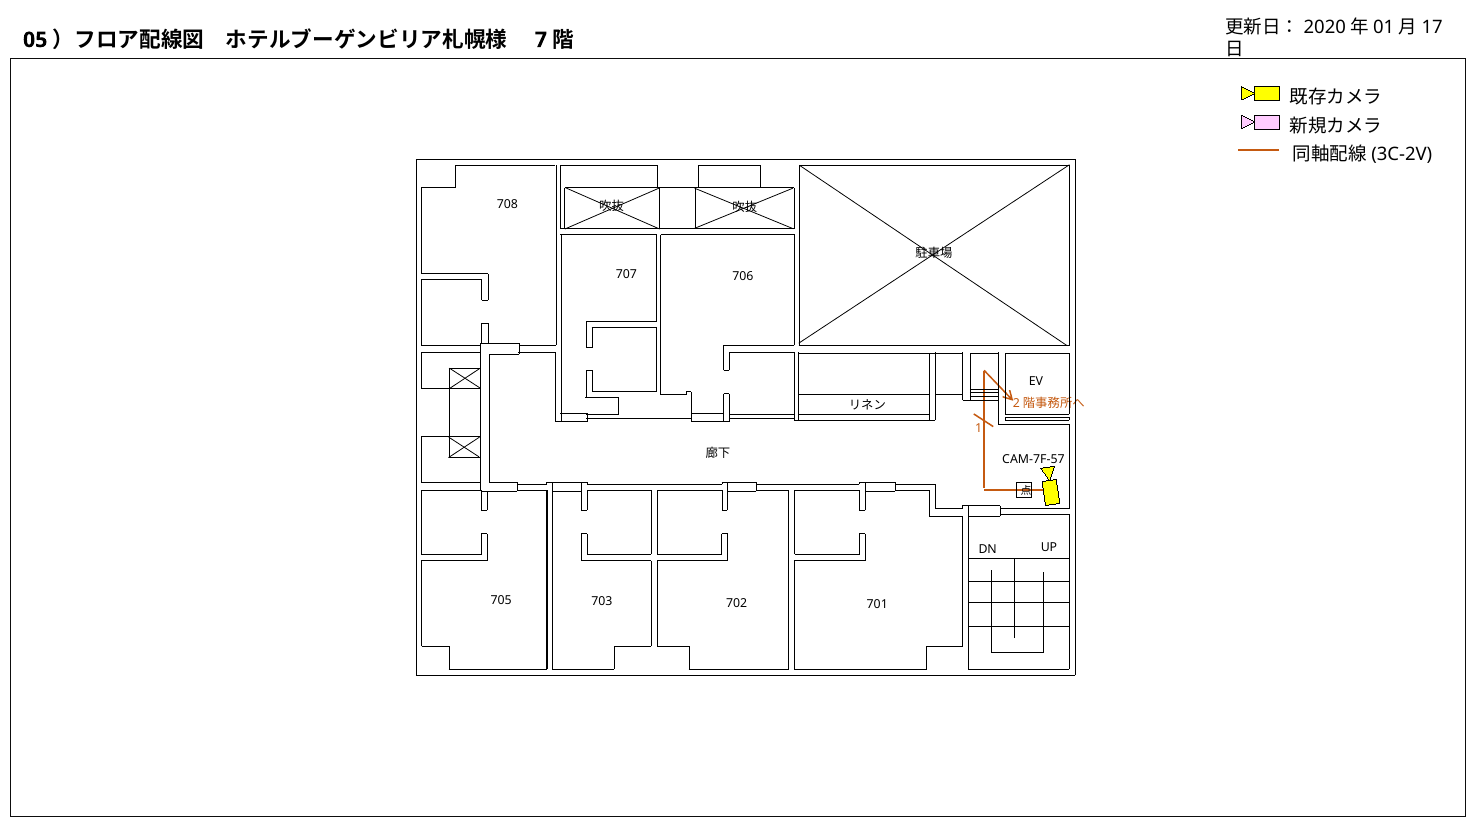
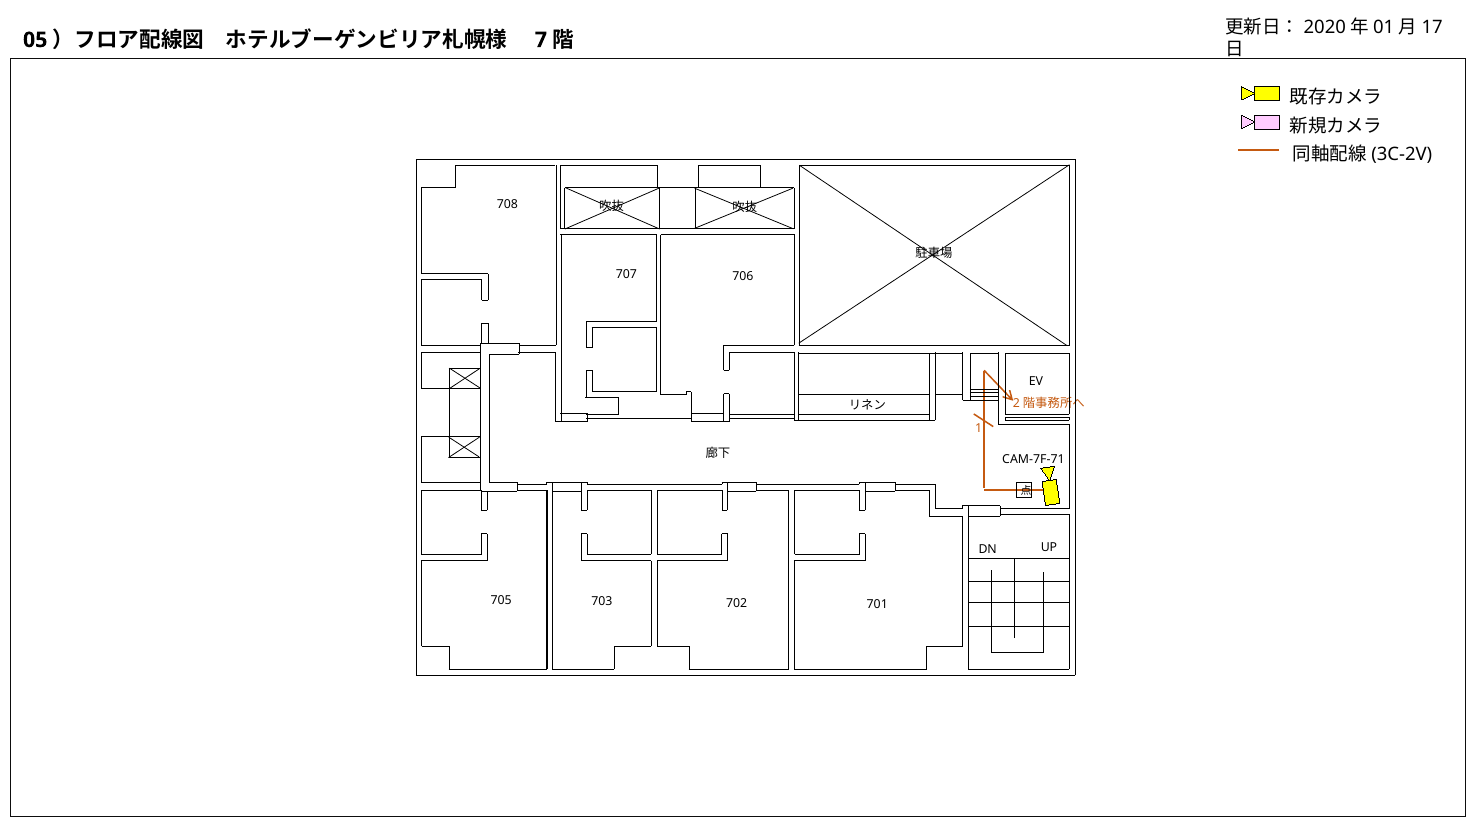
CAM-7F-57: CAM-7F-57 -> CAM-7F-71
